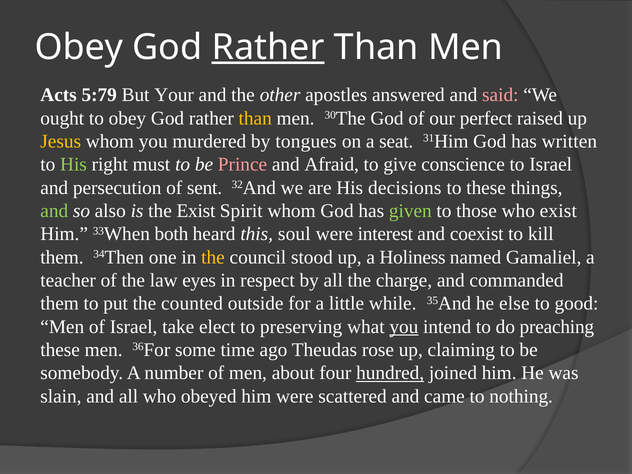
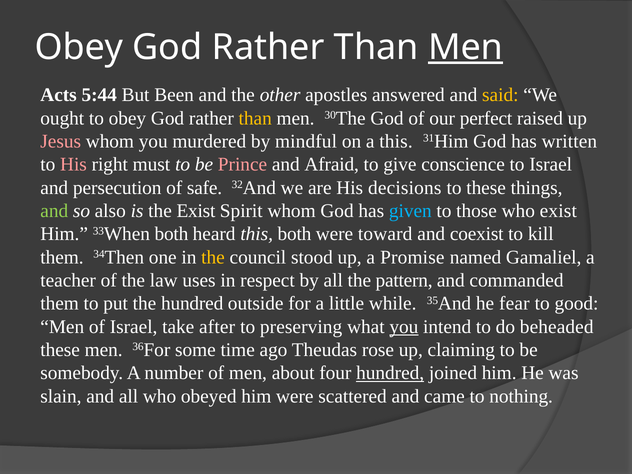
Rather at (268, 47) underline: present -> none
Men at (466, 47) underline: none -> present
5:79: 5:79 -> 5:44
Your: Your -> Been
said colour: pink -> yellow
Jesus colour: yellow -> pink
tongues: tongues -> mindful
a seat: seat -> this
His at (73, 165) colour: light green -> pink
sent: sent -> safe
given colour: light green -> light blue
this soul: soul -> both
interest: interest -> toward
Holiness: Holiness -> Promise
eyes: eyes -> uses
charge: charge -> pattern
the counted: counted -> hundred
else: else -> fear
elect: elect -> after
preaching: preaching -> beheaded
